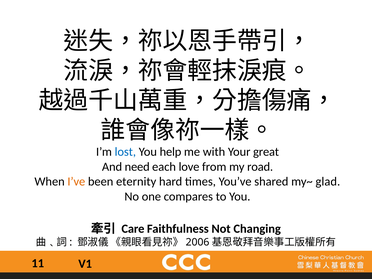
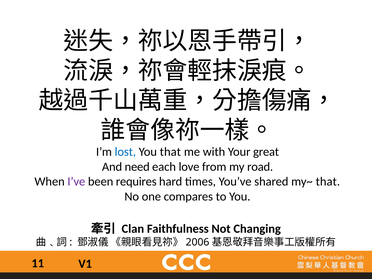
You help: help -> that
I’ve colour: orange -> purple
eternity: eternity -> requires
my~ glad: glad -> that
Care: Care -> Clan
